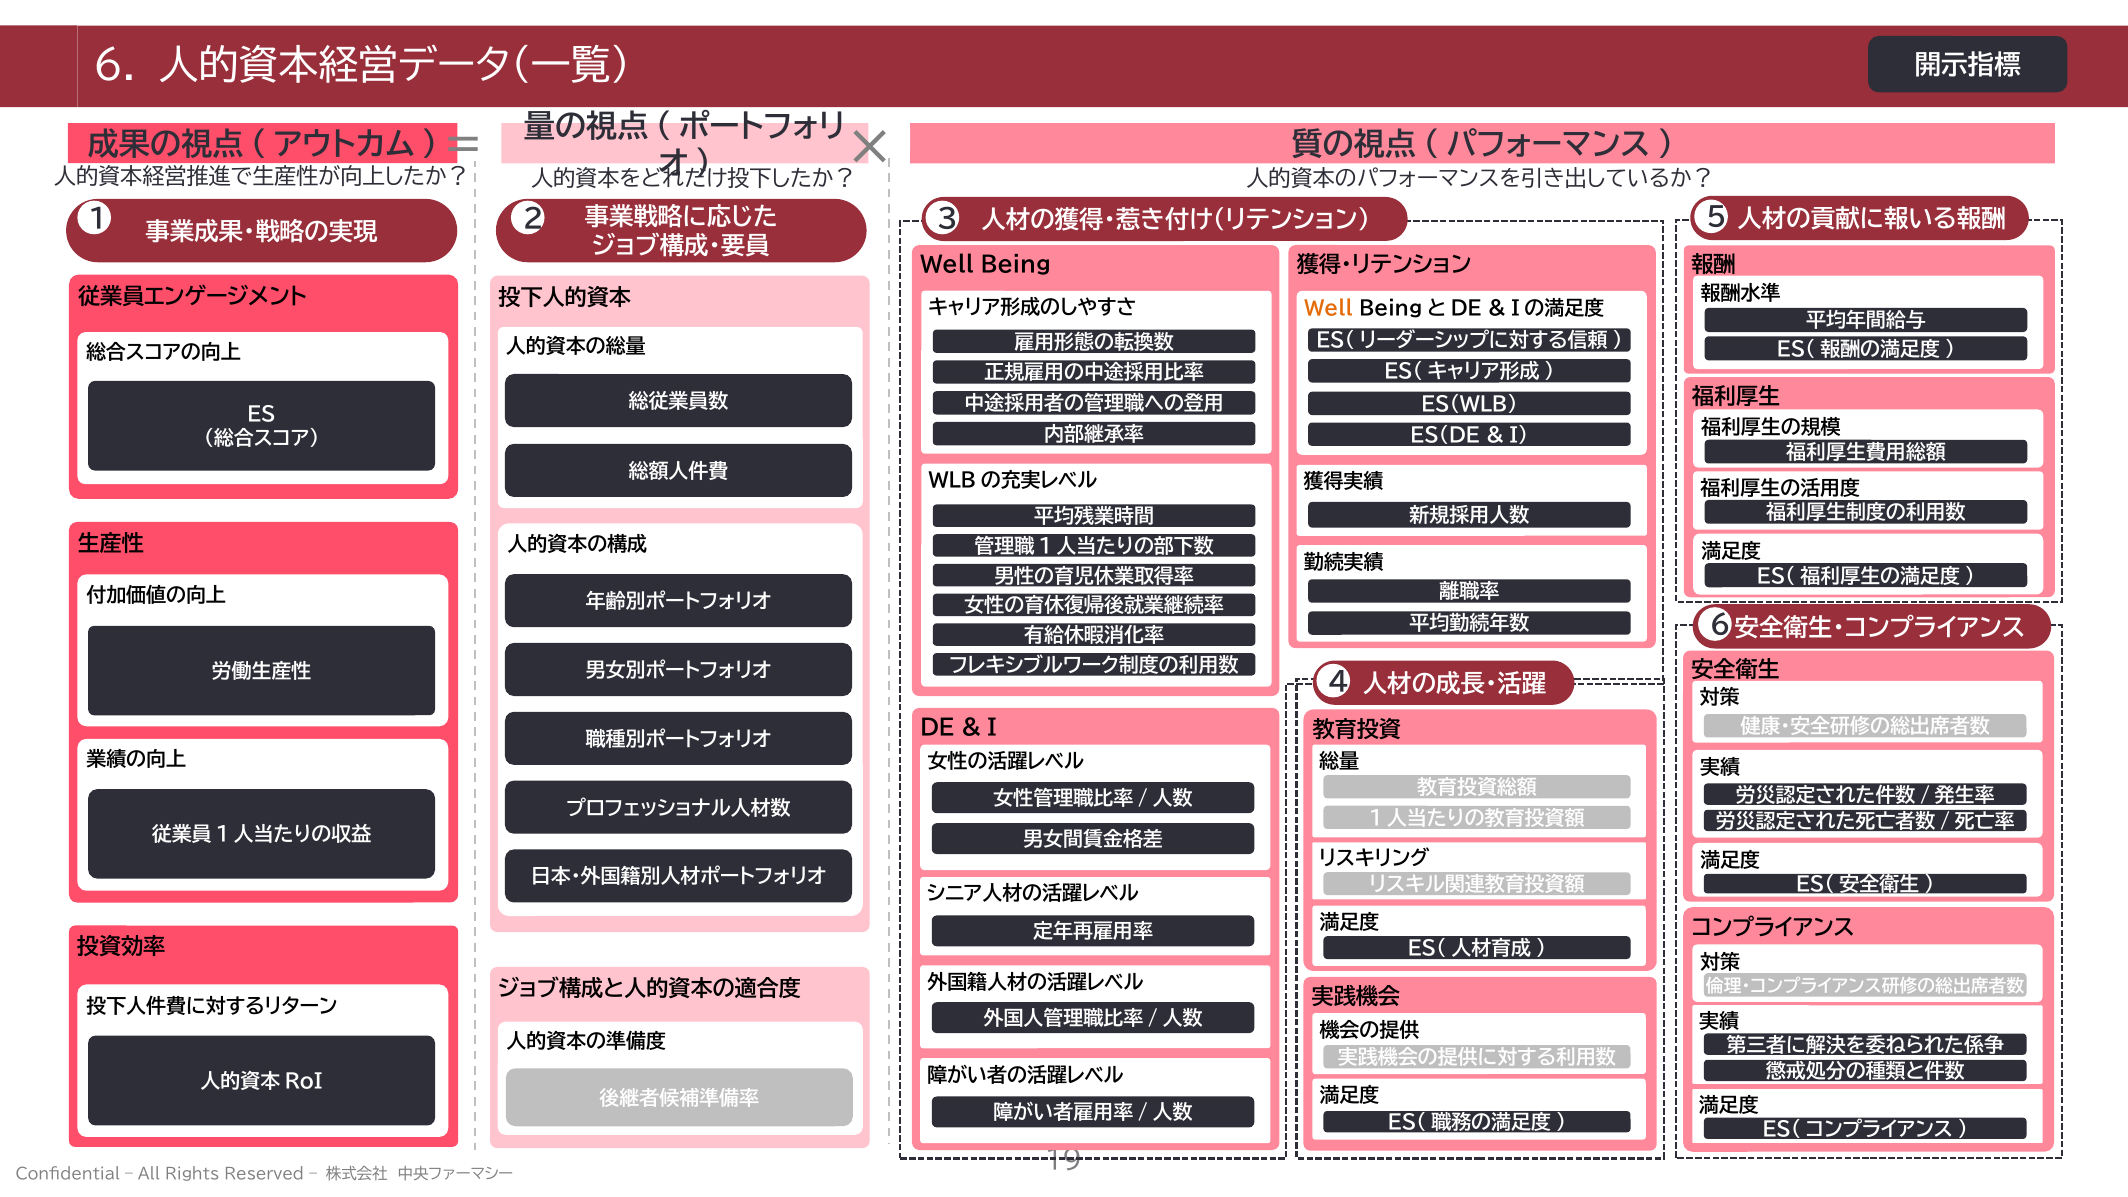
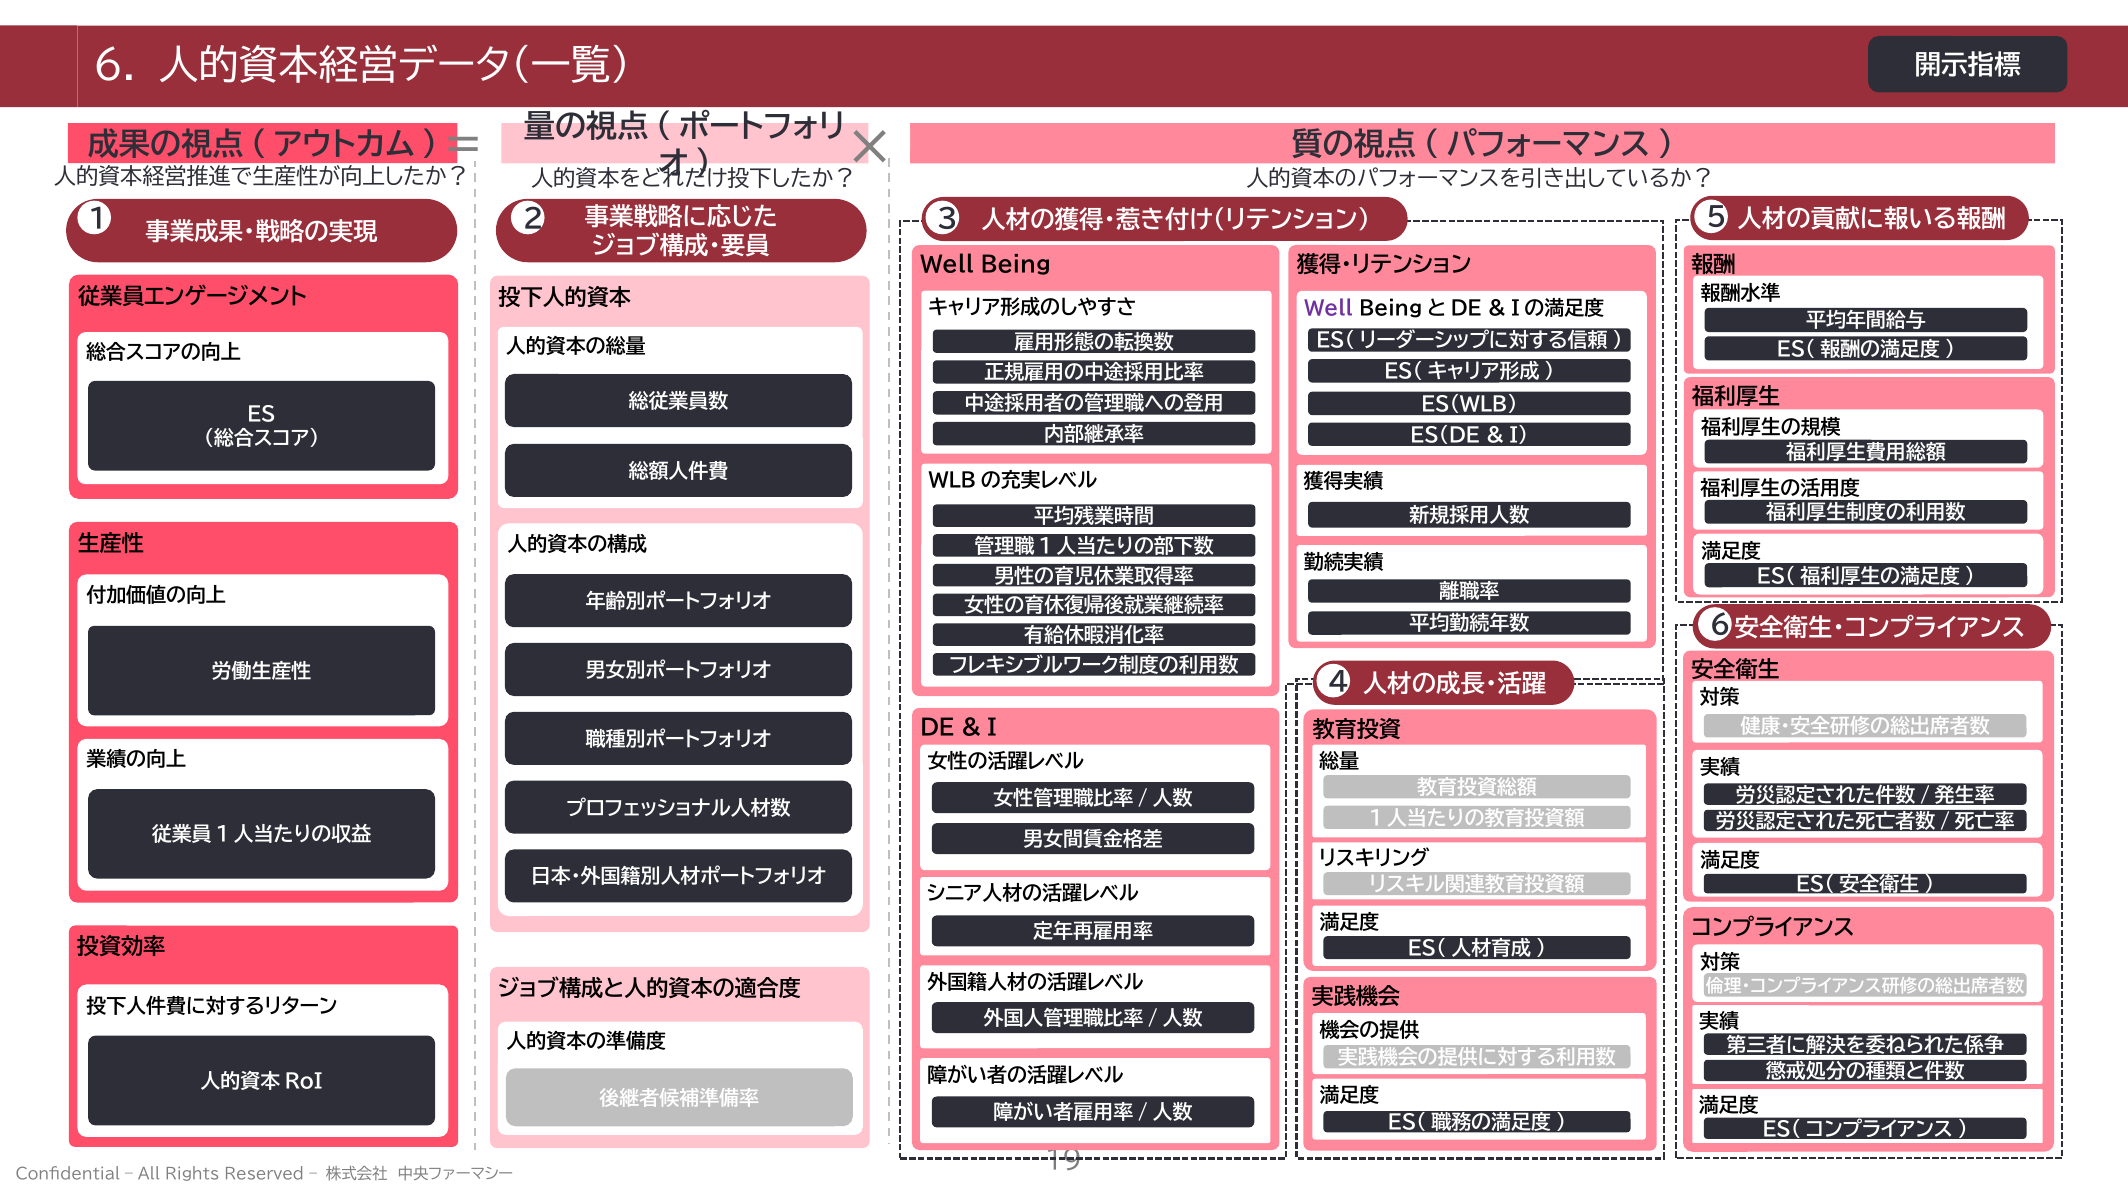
Well at (1328, 309) colour: orange -> purple
